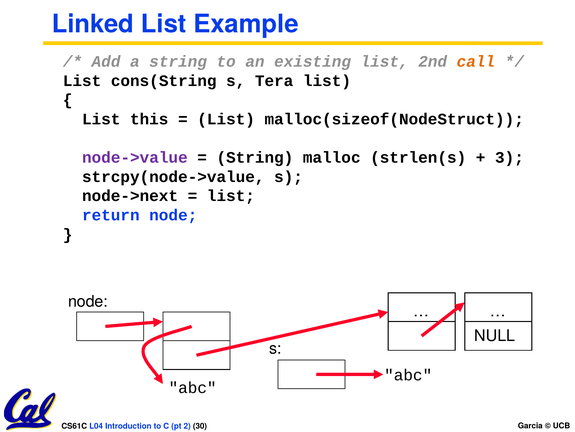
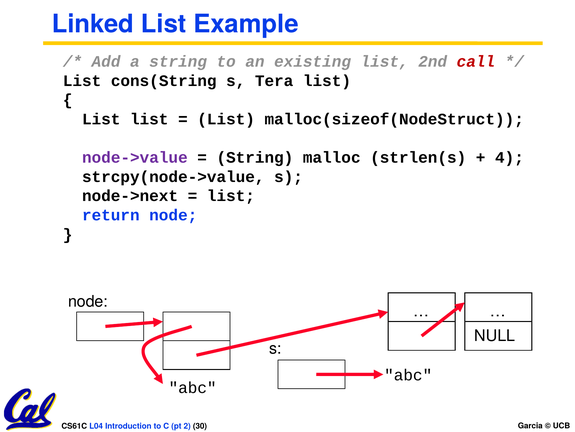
call colour: orange -> red
List this: this -> list
3: 3 -> 4
